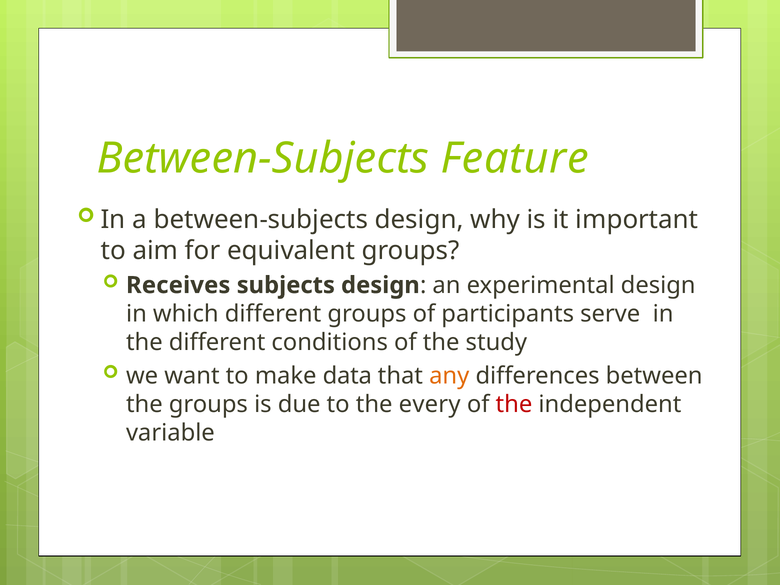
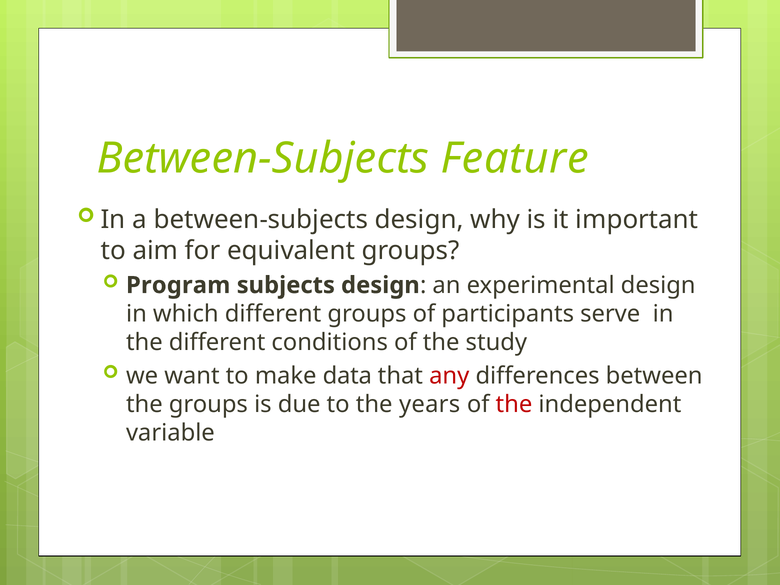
Receives: Receives -> Program
any colour: orange -> red
every: every -> years
